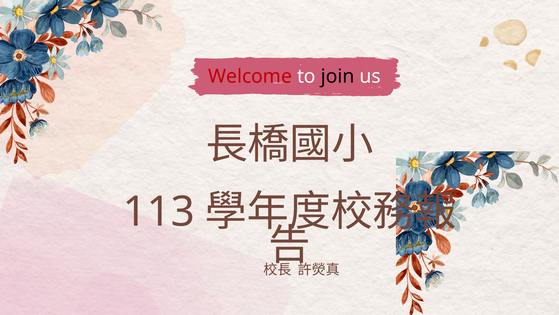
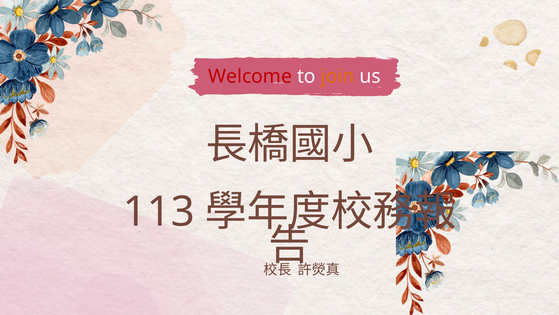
join colour: black -> orange
